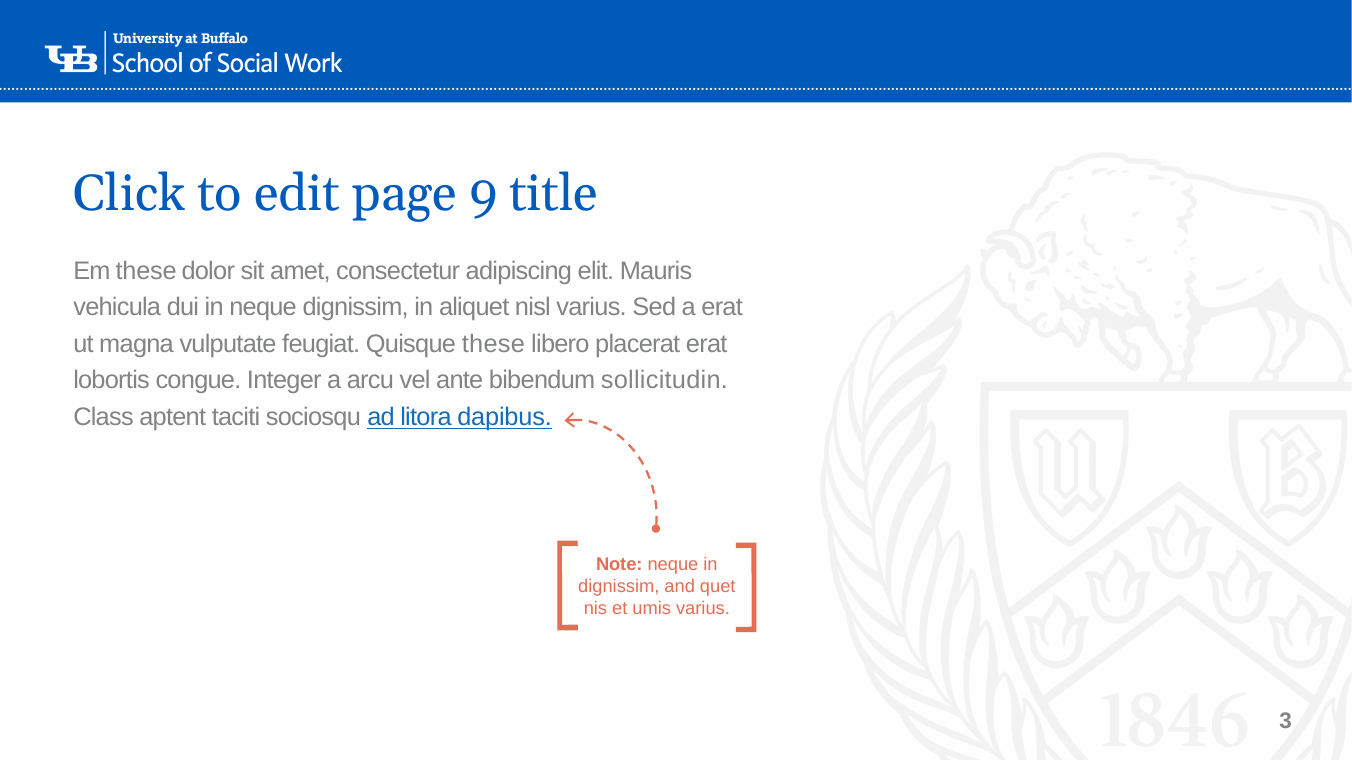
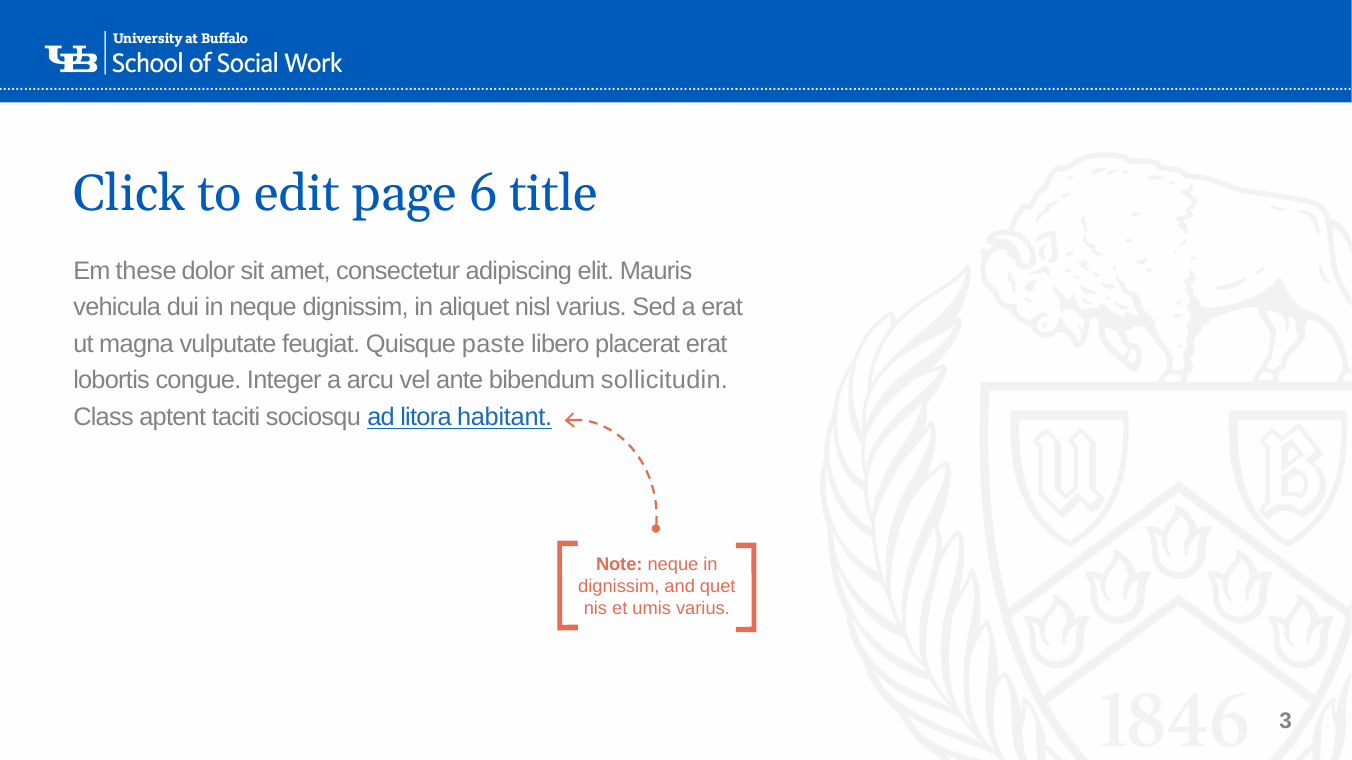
9: 9 -> 6
Quisque these: these -> paste
dapibus: dapibus -> habitant
